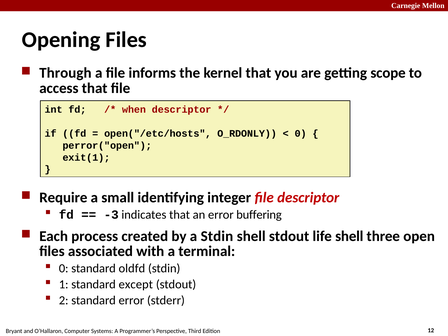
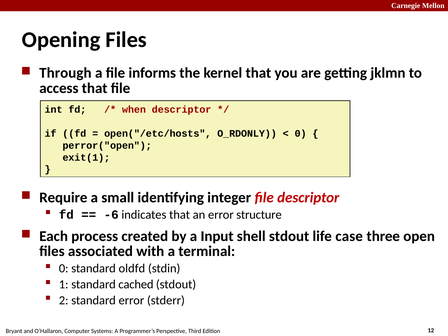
scope: scope -> jklmn
-3: -3 -> -6
buffering: buffering -> structure
a Stdin: Stdin -> Input
life shell: shell -> case
except: except -> cached
